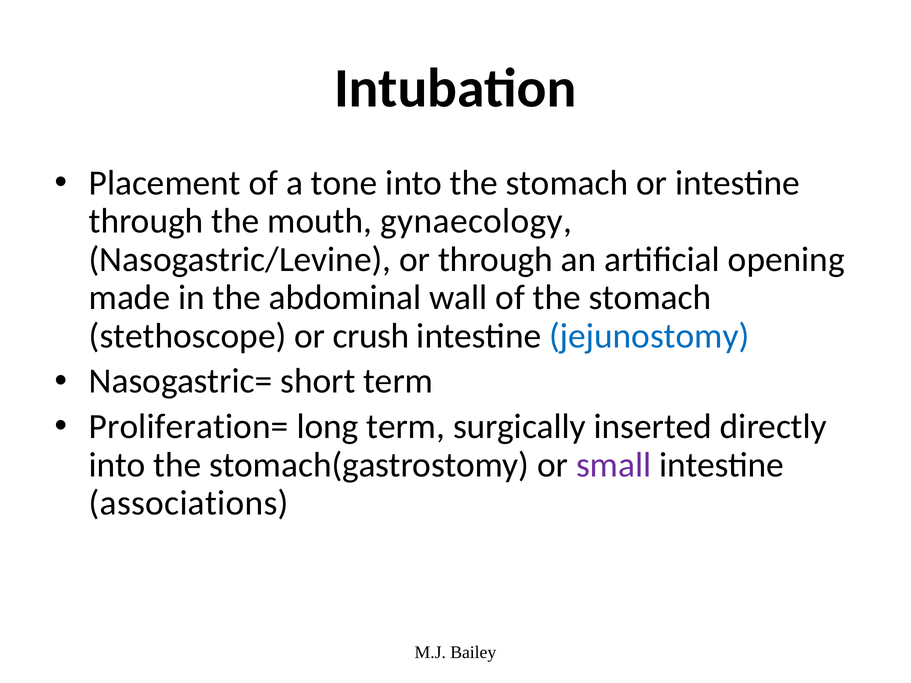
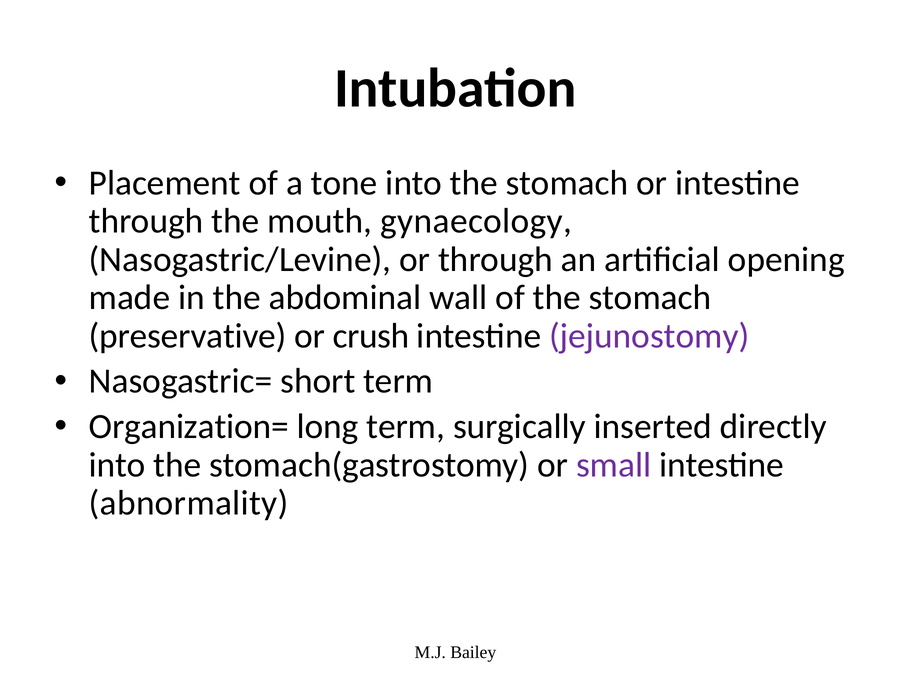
stethoscope: stethoscope -> preservative
jejunostomy colour: blue -> purple
Proliferation=: Proliferation= -> Organization=
associations: associations -> abnormality
